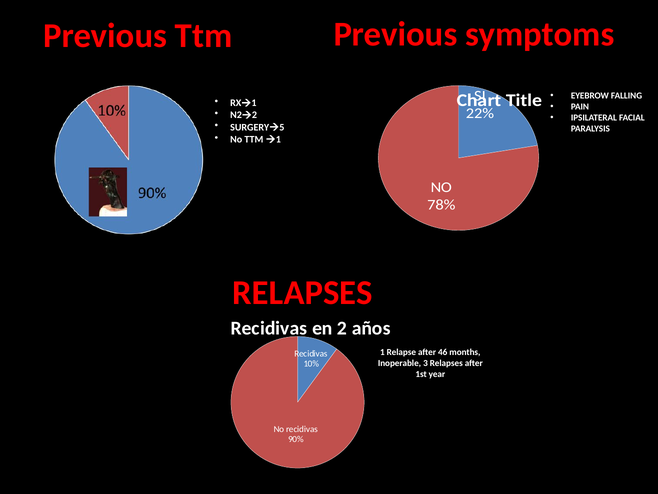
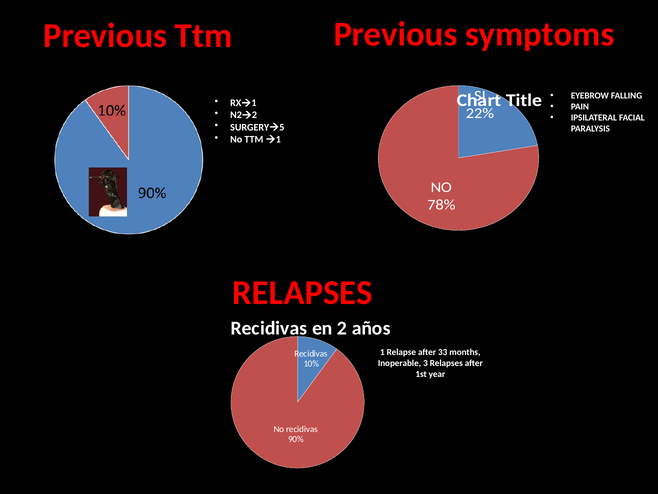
46: 46 -> 33
